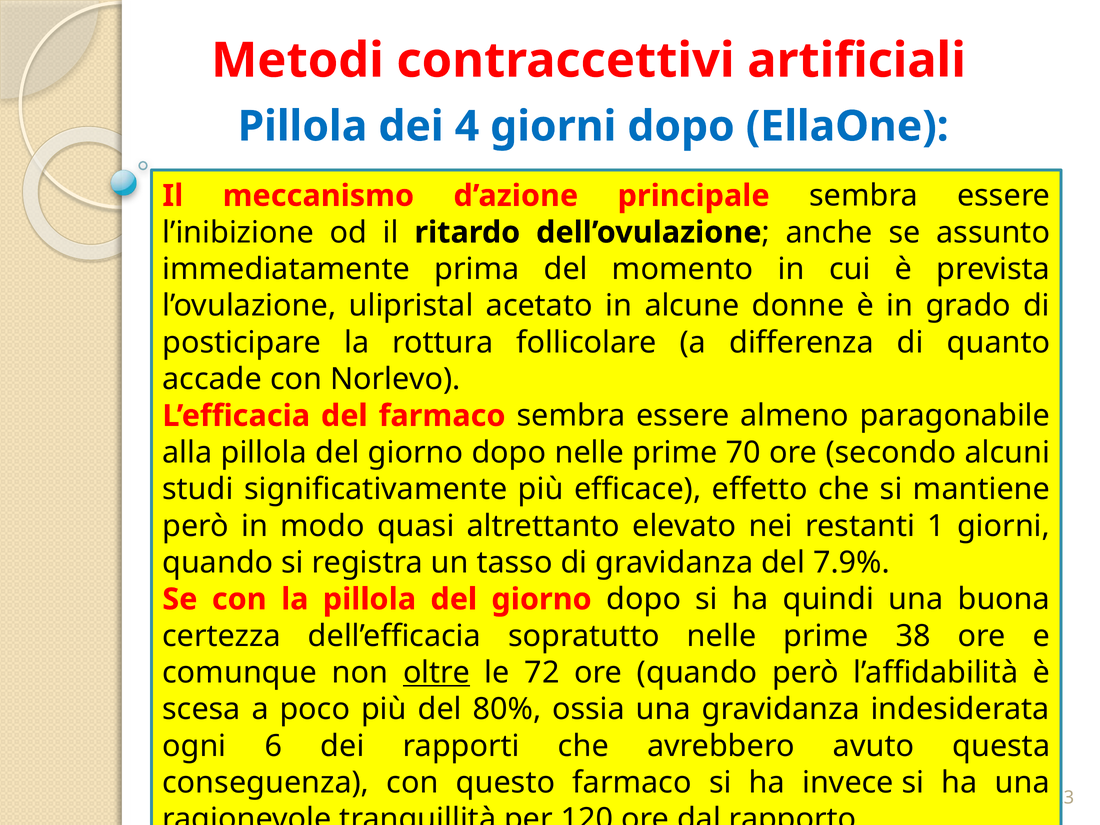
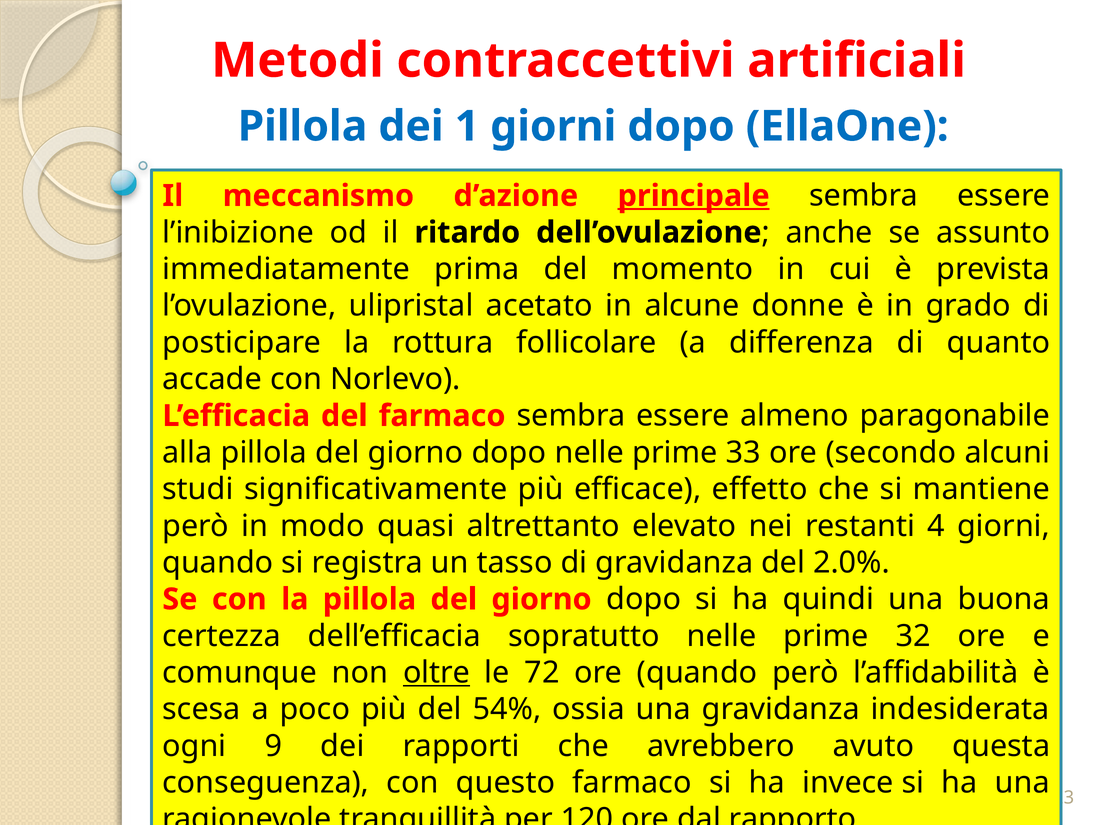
4: 4 -> 1
principale underline: none -> present
70: 70 -> 33
1: 1 -> 4
7.9%: 7.9% -> 2.0%
38: 38 -> 32
80%: 80% -> 54%
6: 6 -> 9
